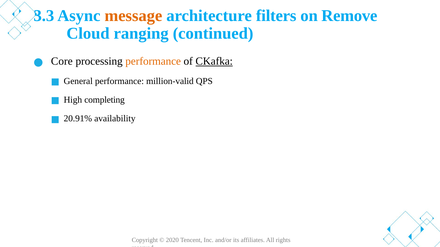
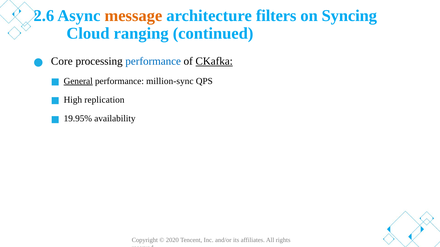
3.3: 3.3 -> 2.6
Remove: Remove -> Syncing
performance at (153, 61) colour: orange -> blue
General underline: none -> present
million-valid: million-valid -> million-sync
completing: completing -> replication
20.91%: 20.91% -> 19.95%
